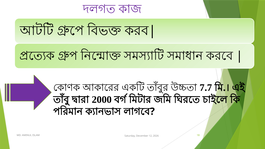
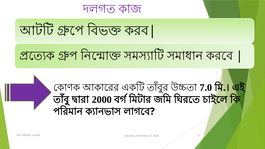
7.7: 7.7 -> 7.0
